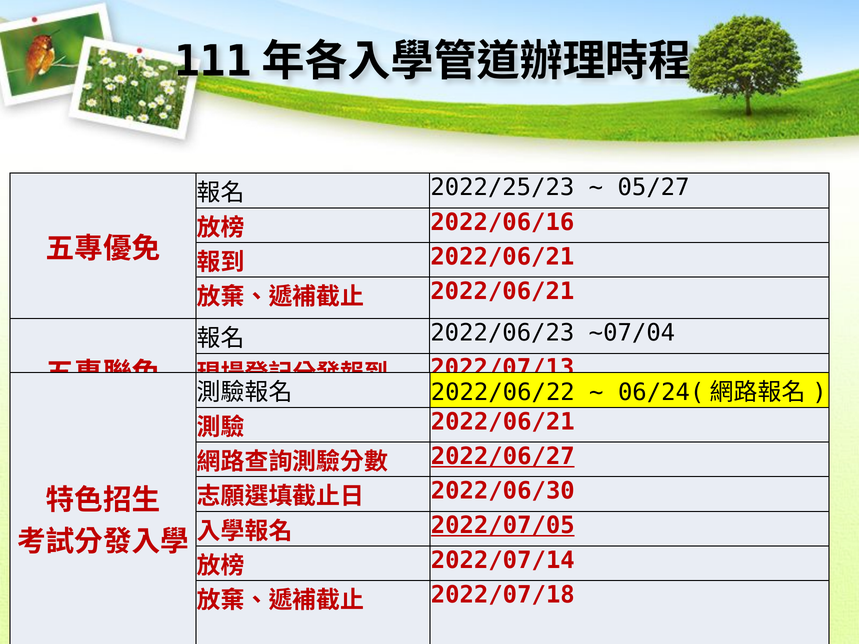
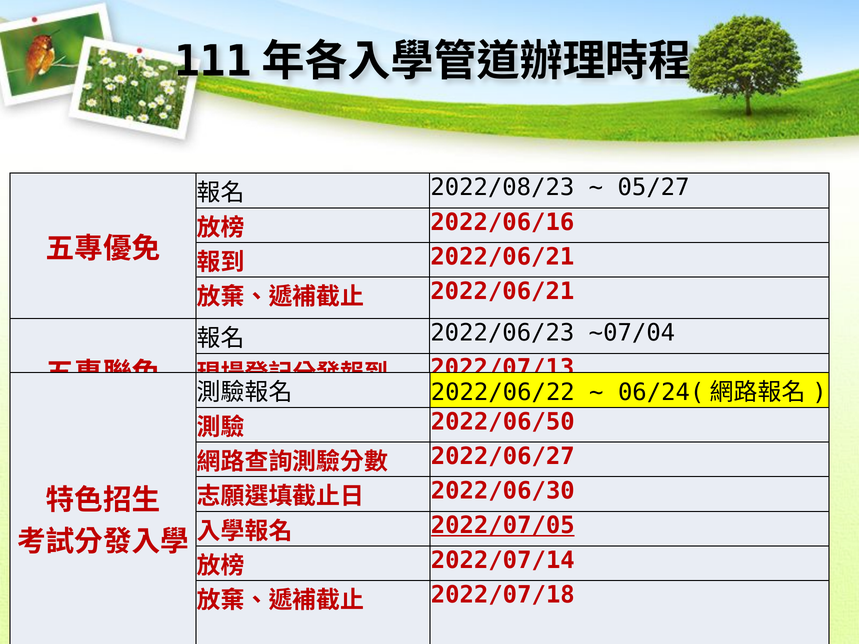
2022/25/23: 2022/25/23 -> 2022/08/23
2022/06/21 at (503, 422): 2022/06/21 -> 2022/06/50
2022/06/27 underline: present -> none
